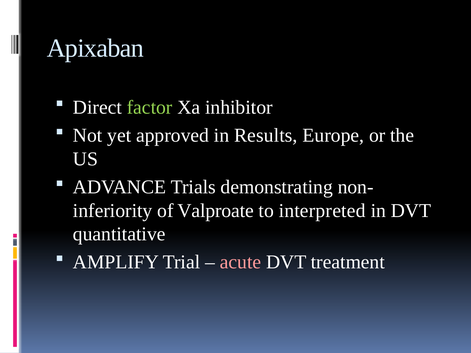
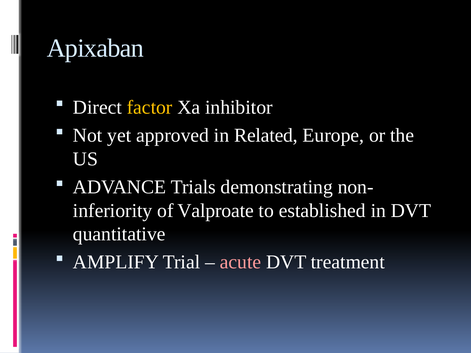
factor colour: light green -> yellow
Results: Results -> Related
interpreted: interpreted -> established
